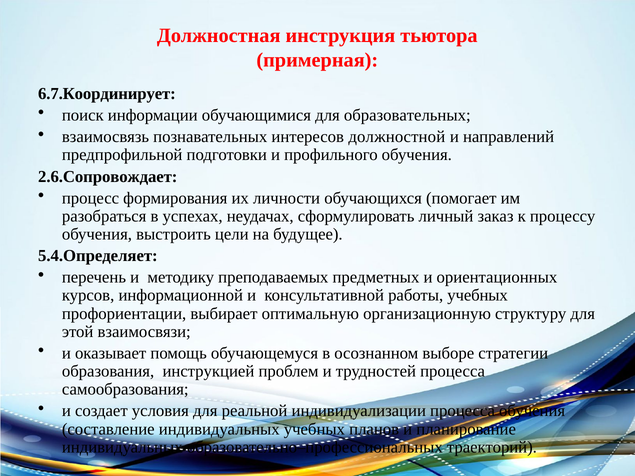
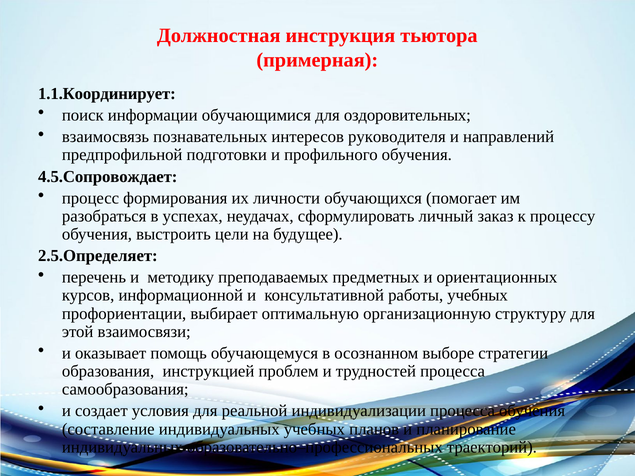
6.7.Координирует: 6.7.Координирует -> 1.1.Координирует
образовательных: образовательных -> оздоровительных
должностной: должностной -> руководителя
2.6.Сопровождает: 2.6.Сопровождает -> 4.5.Сопровождает
5.4.Определяет: 5.4.Определяет -> 2.5.Определяет
